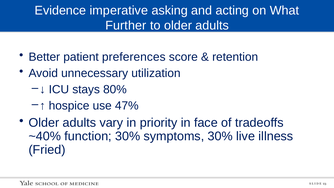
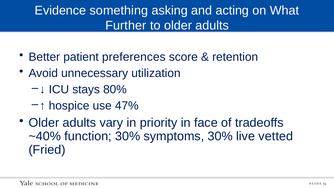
imperative: imperative -> something
illness: illness -> vetted
